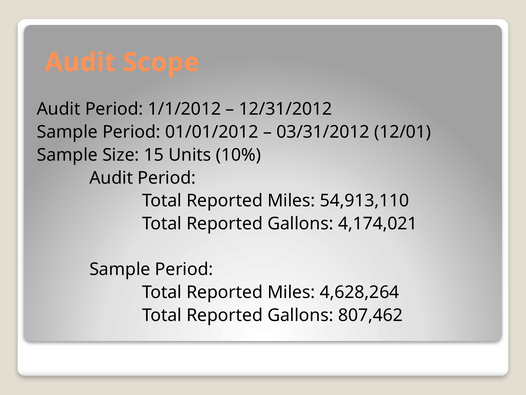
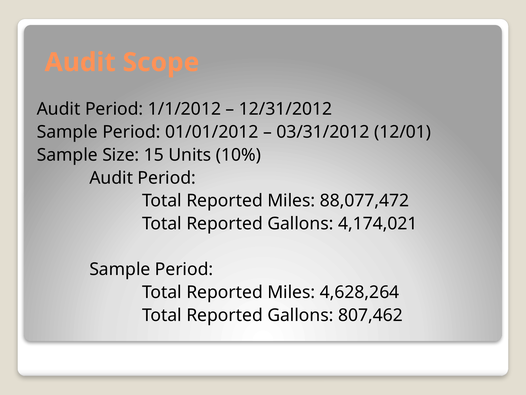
54,913,110: 54,913,110 -> 88,077,472
